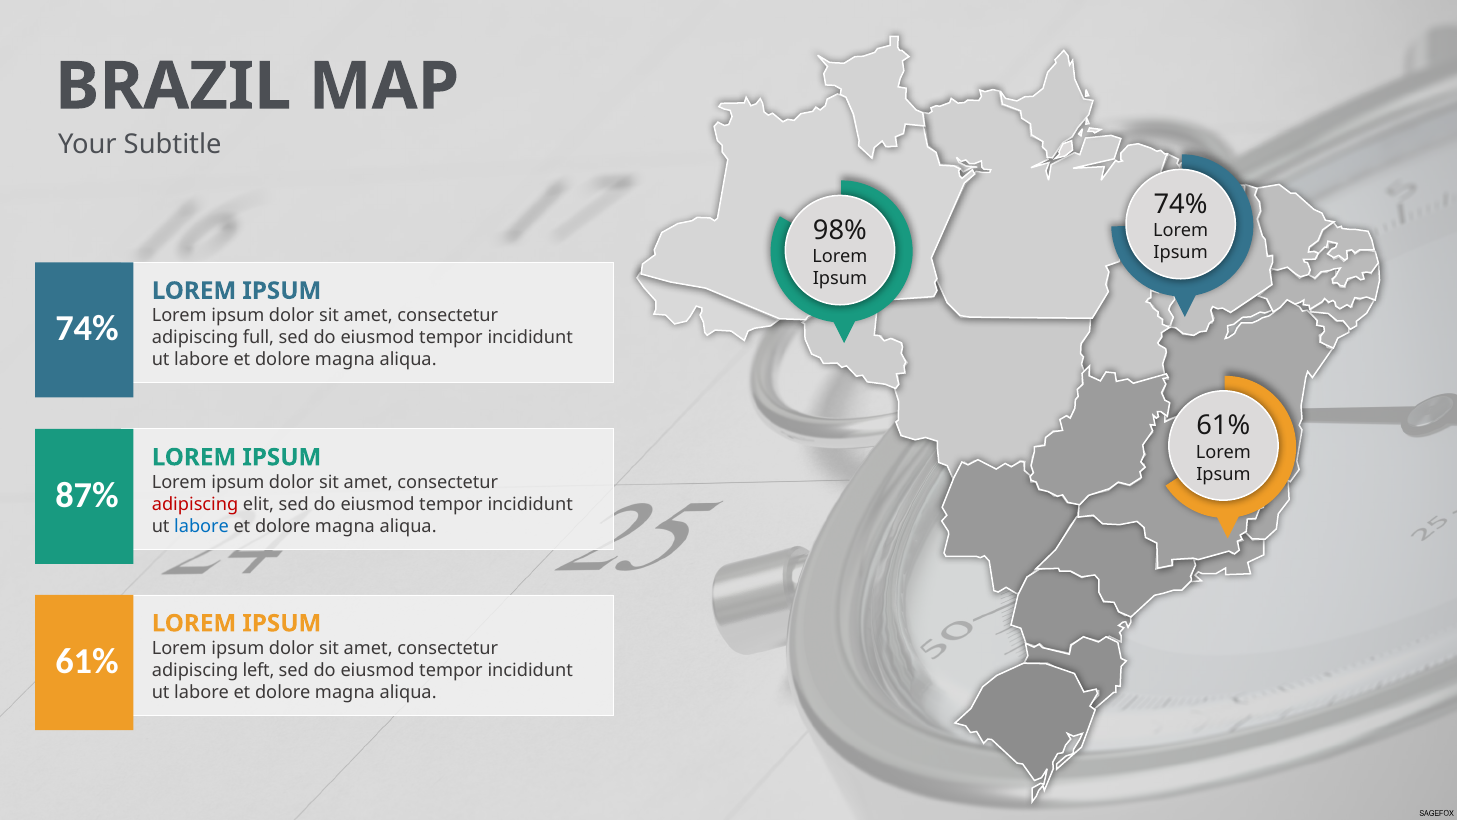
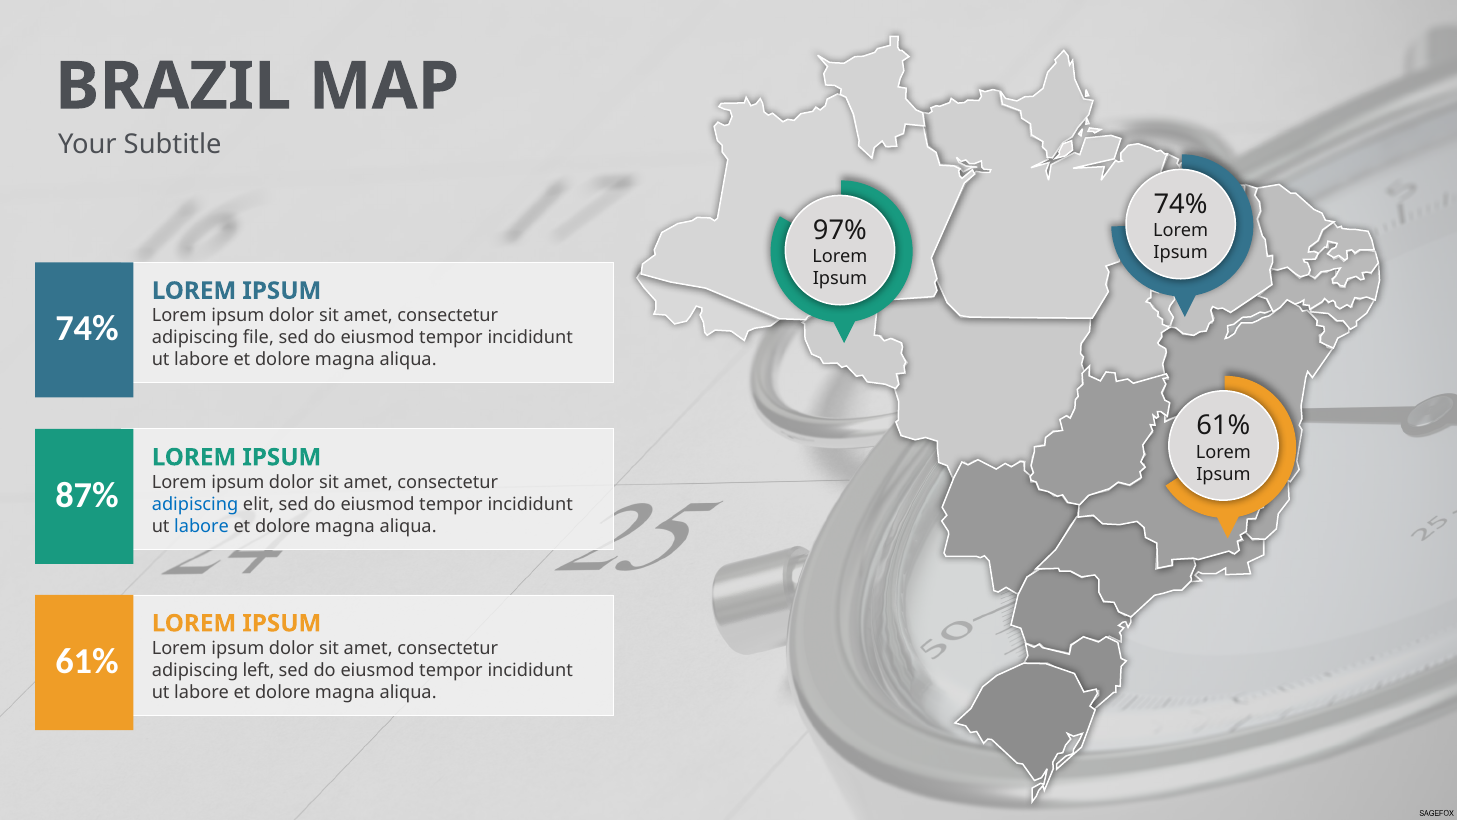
98%: 98% -> 97%
full: full -> file
adipiscing at (195, 504) colour: red -> blue
